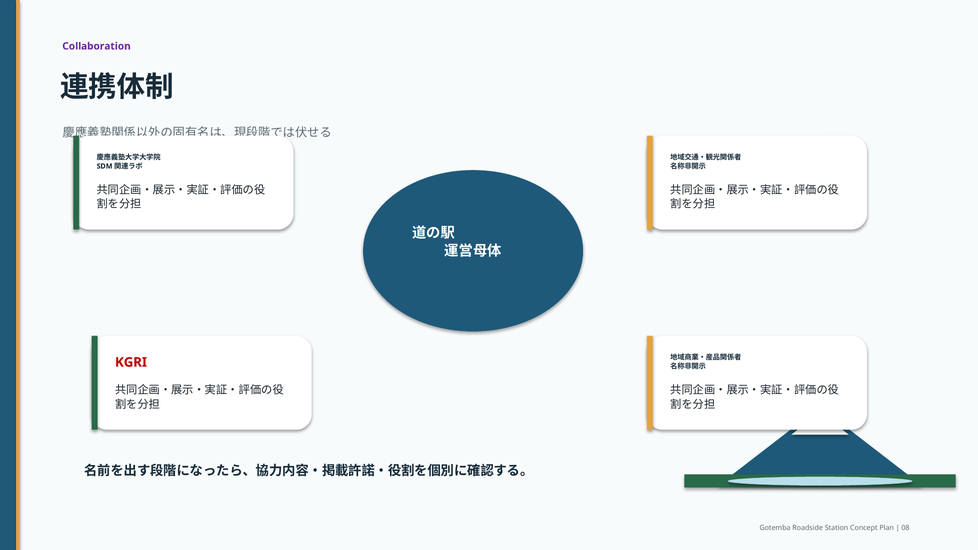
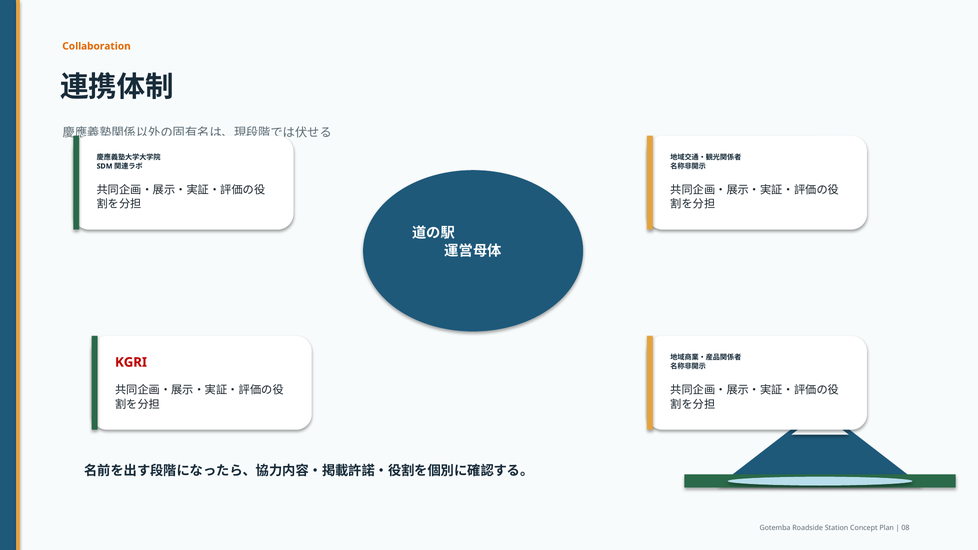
Collaboration colour: purple -> orange
